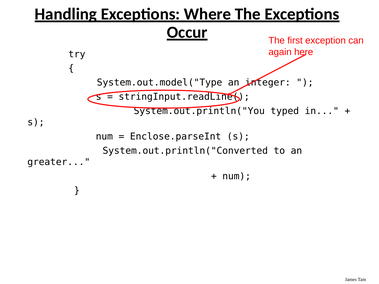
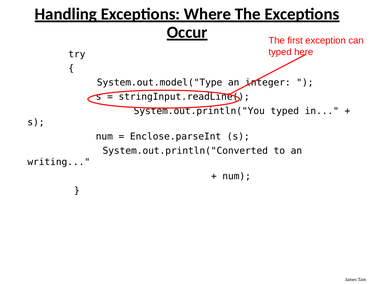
again at (280, 52): again -> typed
greater: greater -> writing
